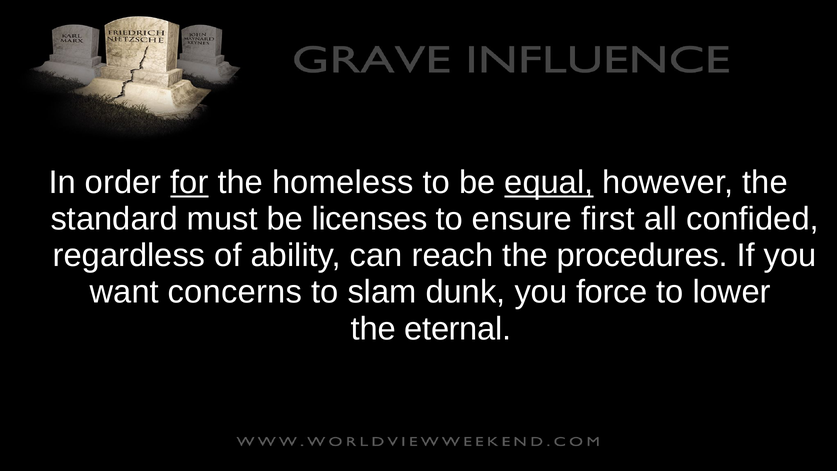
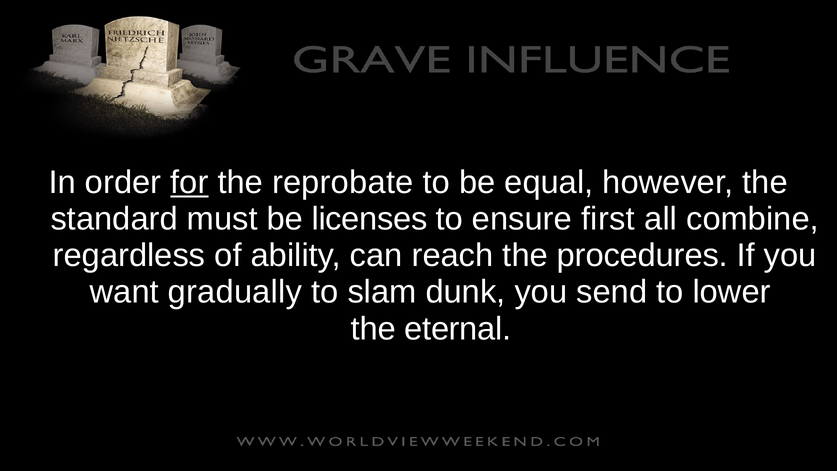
homeless: homeless -> reprobate
equal underline: present -> none
confided: confided -> combine
concerns: concerns -> gradually
force: force -> send
